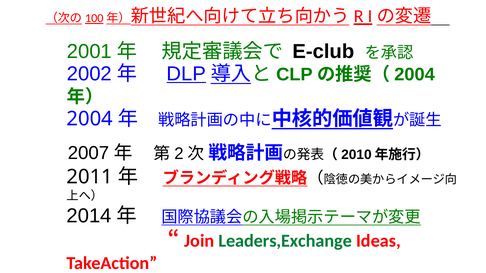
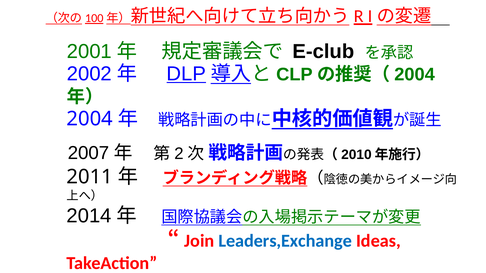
Leaders,Exchange colour: green -> blue
